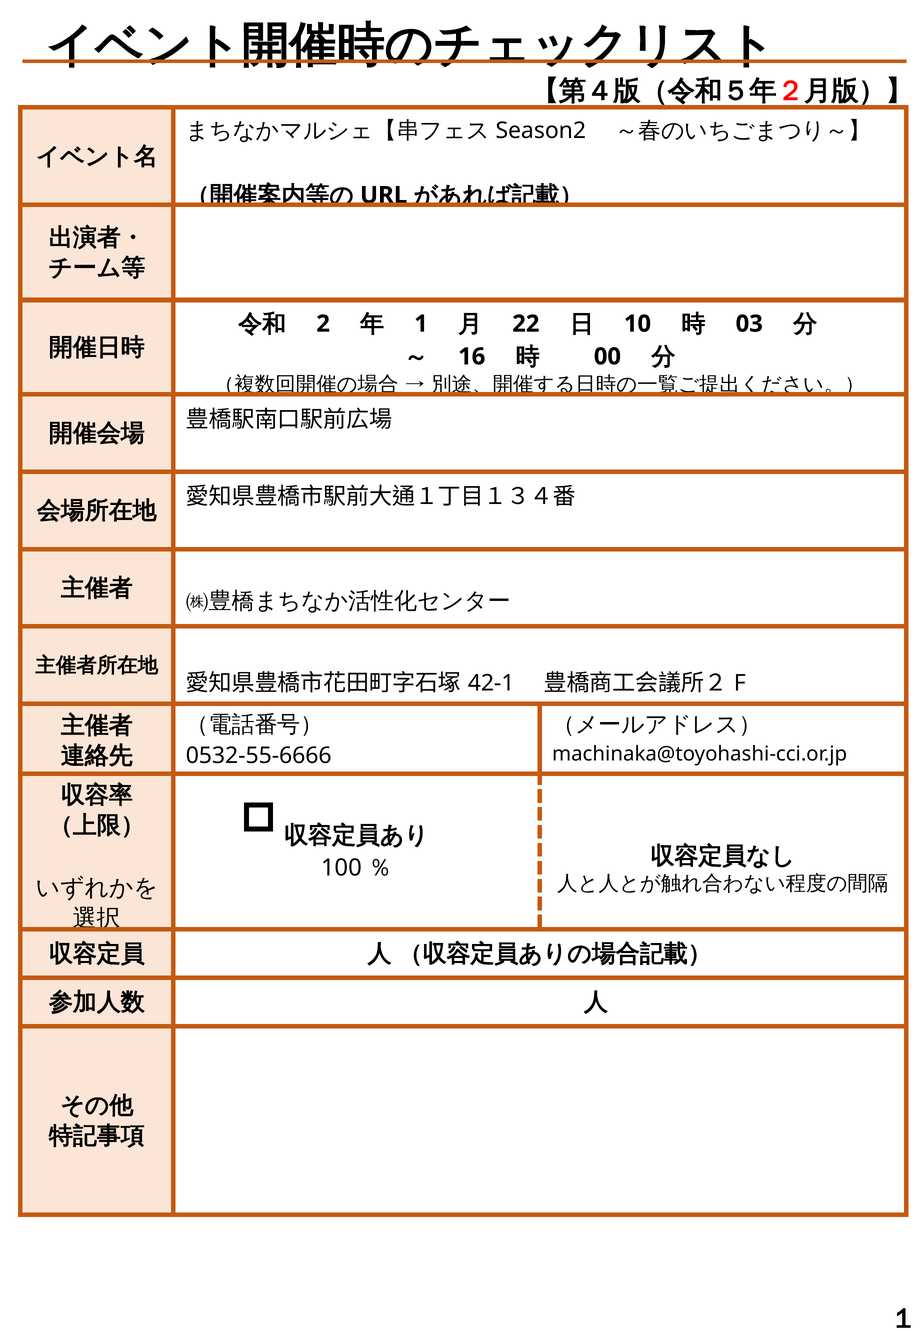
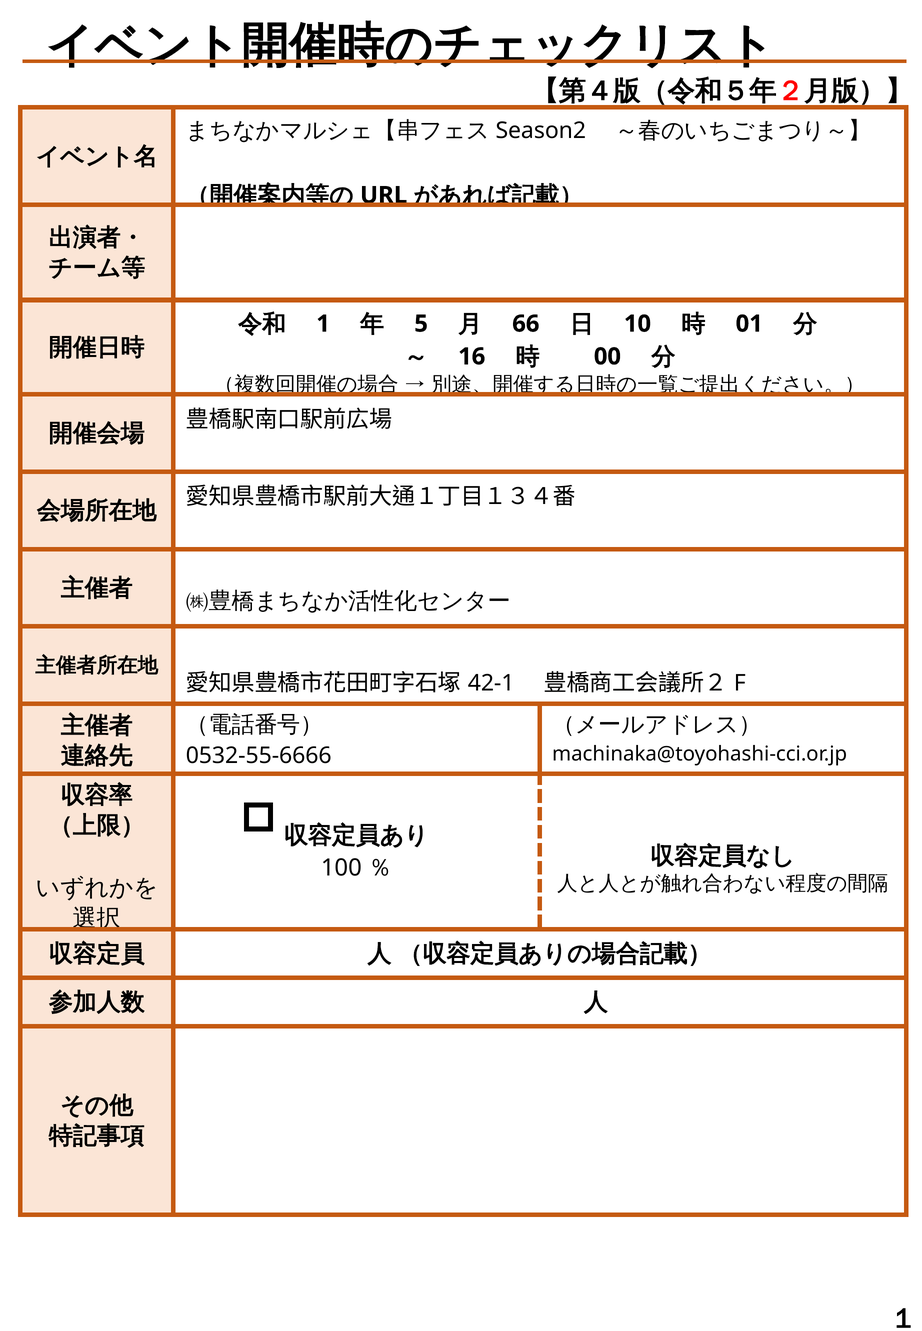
2: 2 -> 1
1: 1 -> 5
22: 22 -> 66
03: 03 -> 01
